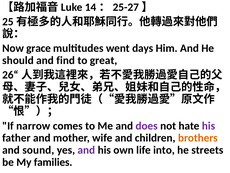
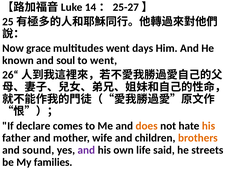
should: should -> known
find: find -> soul
to great: great -> went
narrow: narrow -> declare
does colour: purple -> orange
his at (209, 125) colour: purple -> orange
into: into -> said
